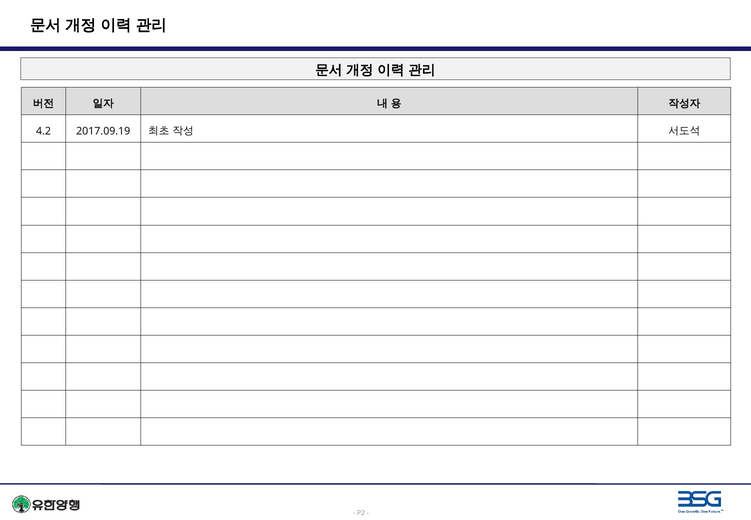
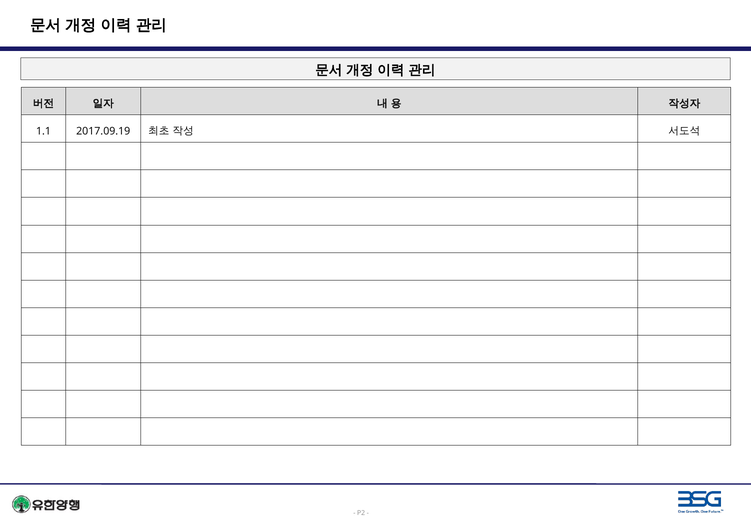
4.2: 4.2 -> 1.1
